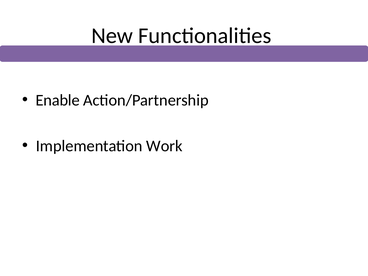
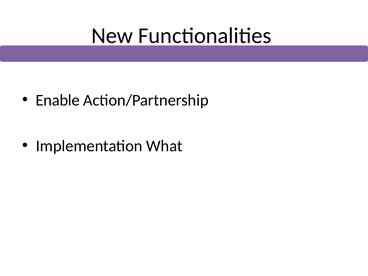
Work: Work -> What
